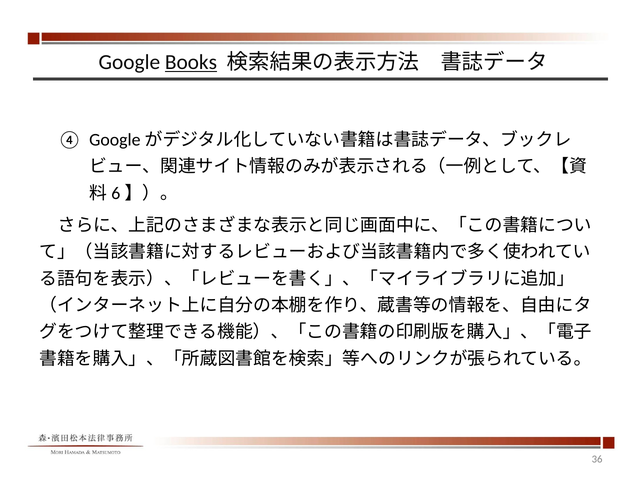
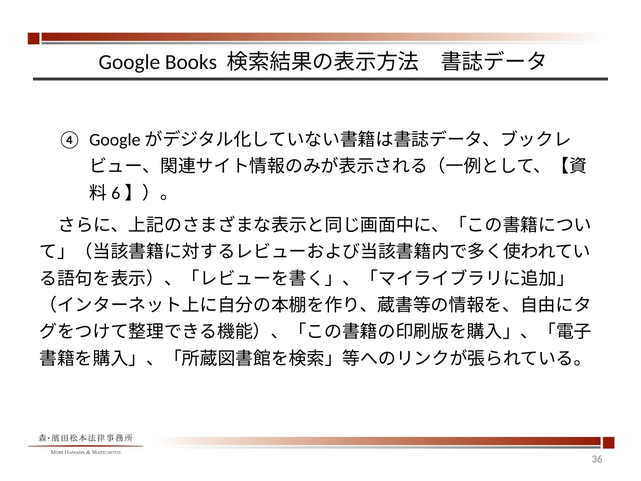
Books underline: present -> none
